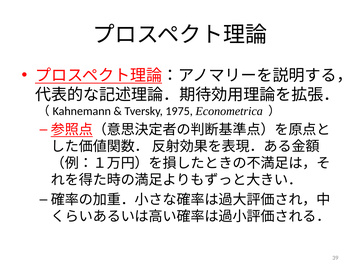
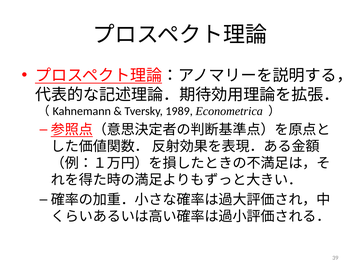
1975: 1975 -> 1989
